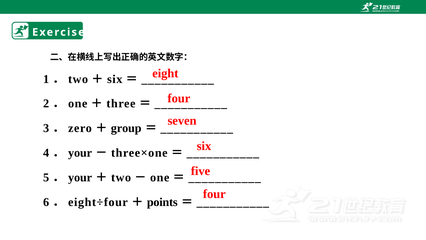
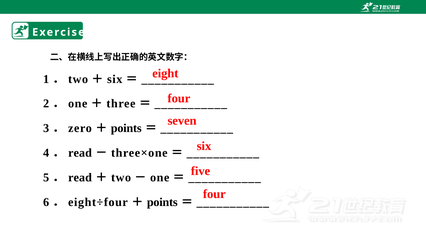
group at (126, 128): group -> points
your at (80, 153): your -> read
your at (80, 177): your -> read
